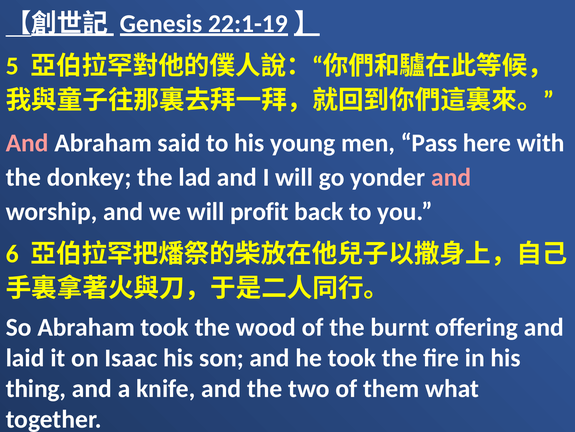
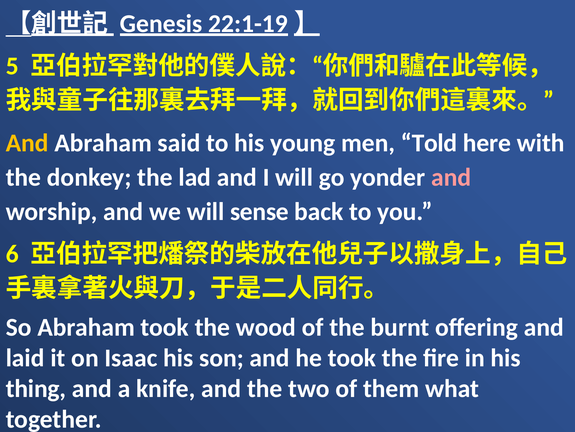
And at (27, 143) colour: pink -> yellow
Pass: Pass -> Told
profit: profit -> sense
